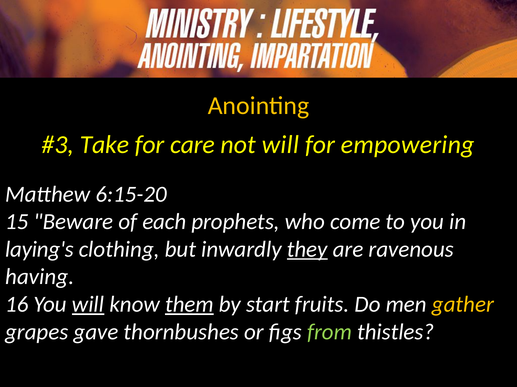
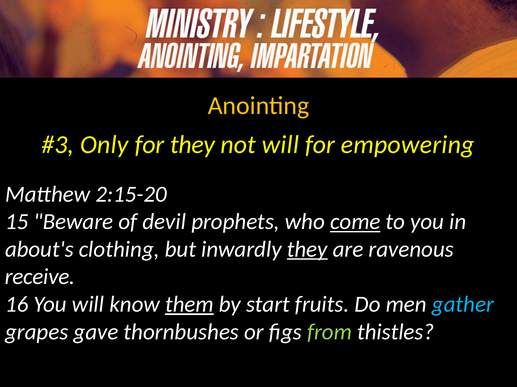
Take: Take -> Only
for care: care -> they
6:15-20: 6:15-20 -> 2:15-20
each: each -> devil
come underline: none -> present
laying's: laying's -> about's
having: having -> receive
will at (88, 305) underline: present -> none
gather colour: yellow -> light blue
